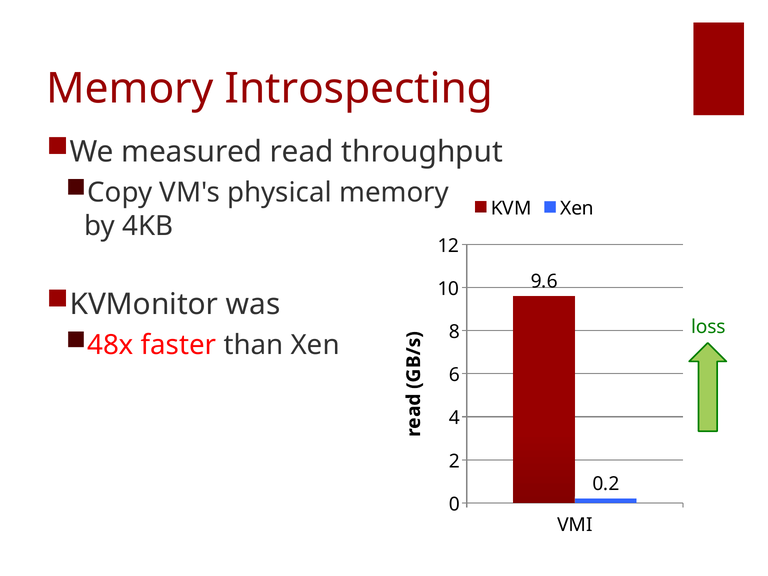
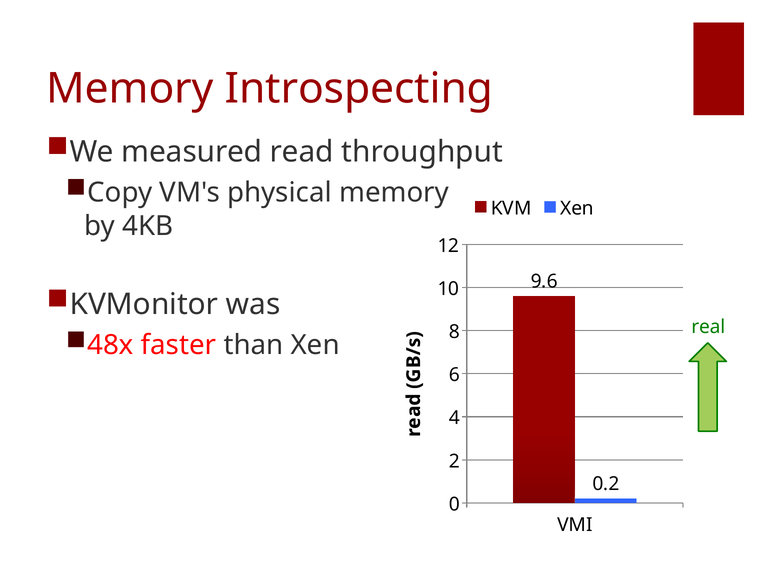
loss: loss -> real
